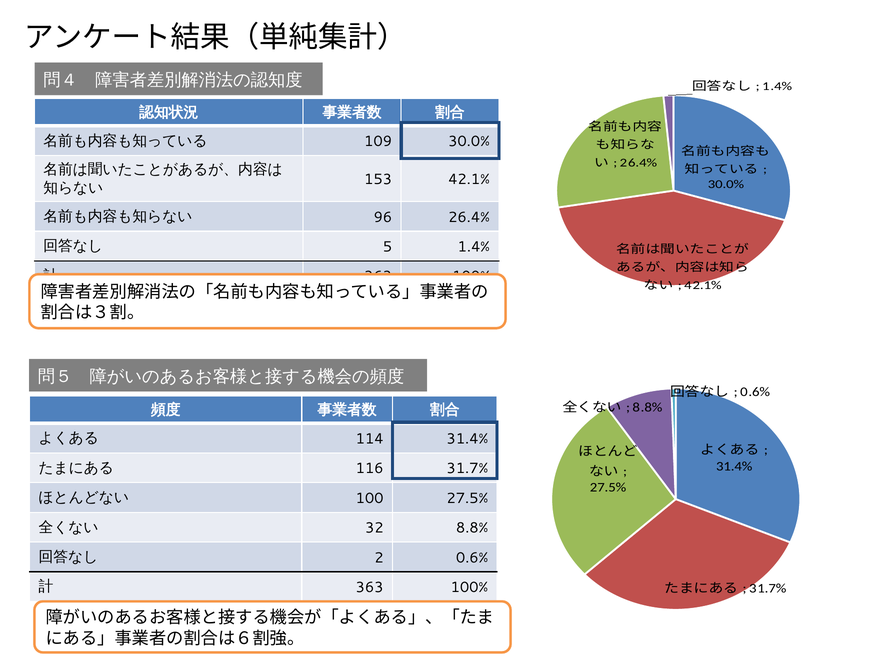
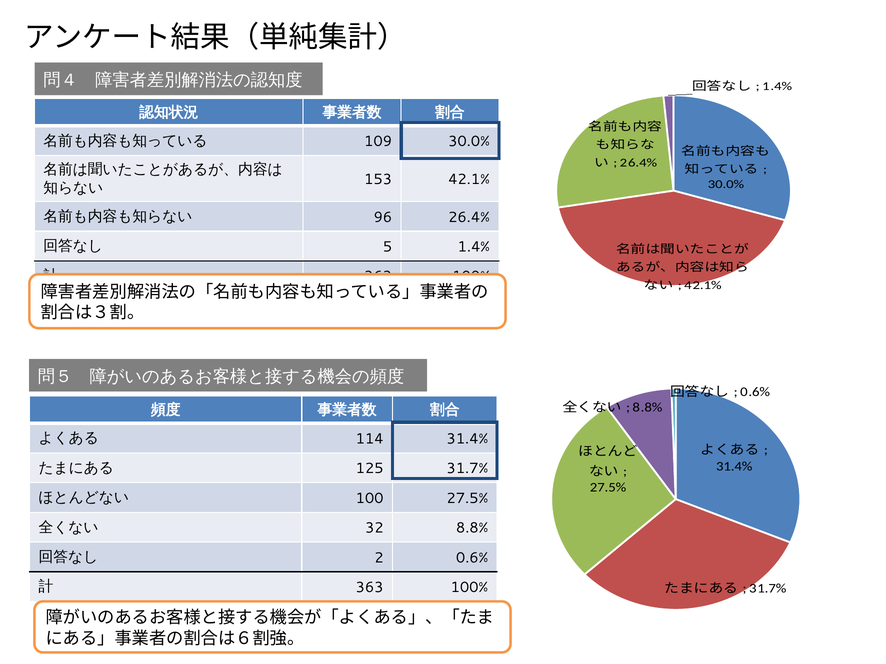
116: 116 -> 125
